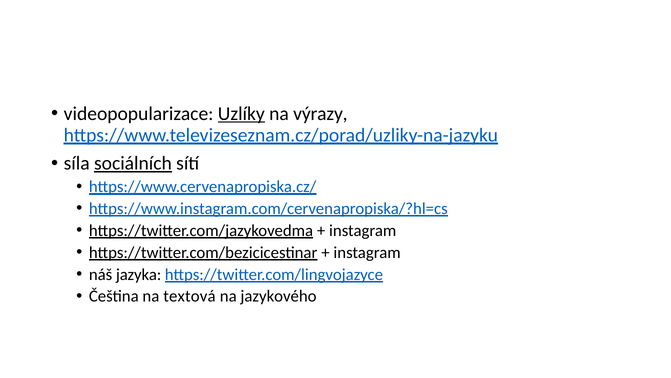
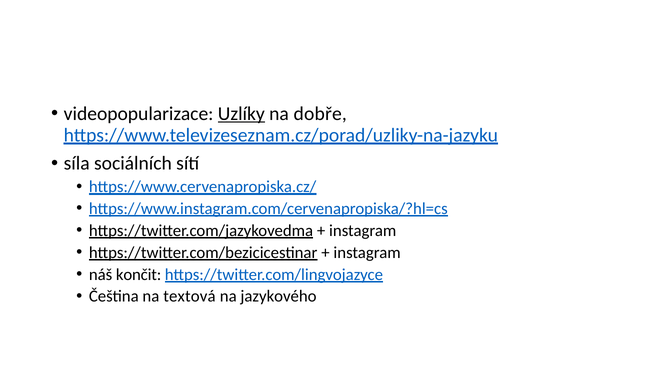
výrazy: výrazy -> dobře
sociálních underline: present -> none
jazyka: jazyka -> končit
